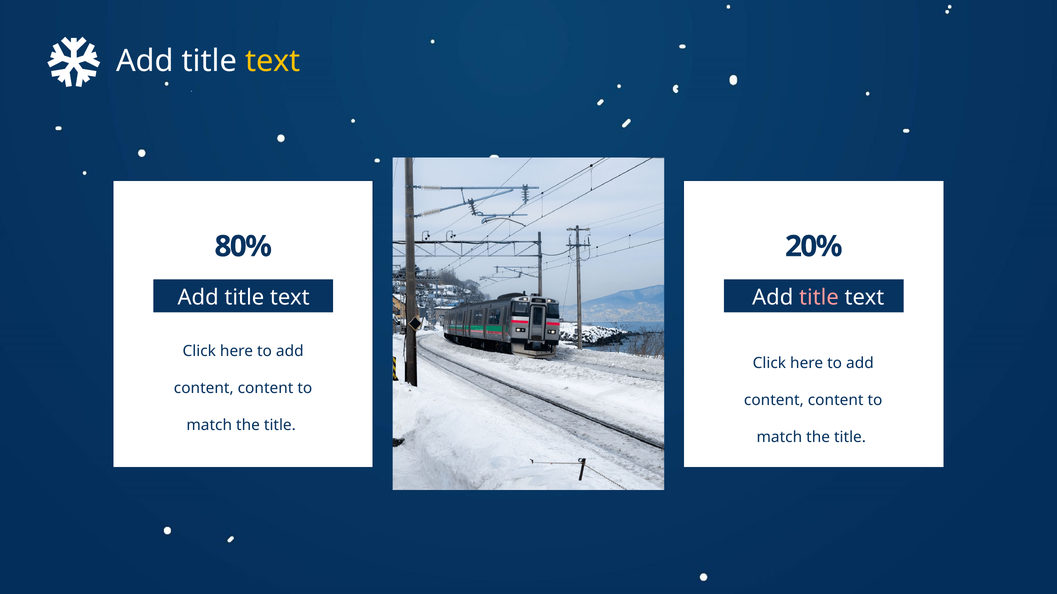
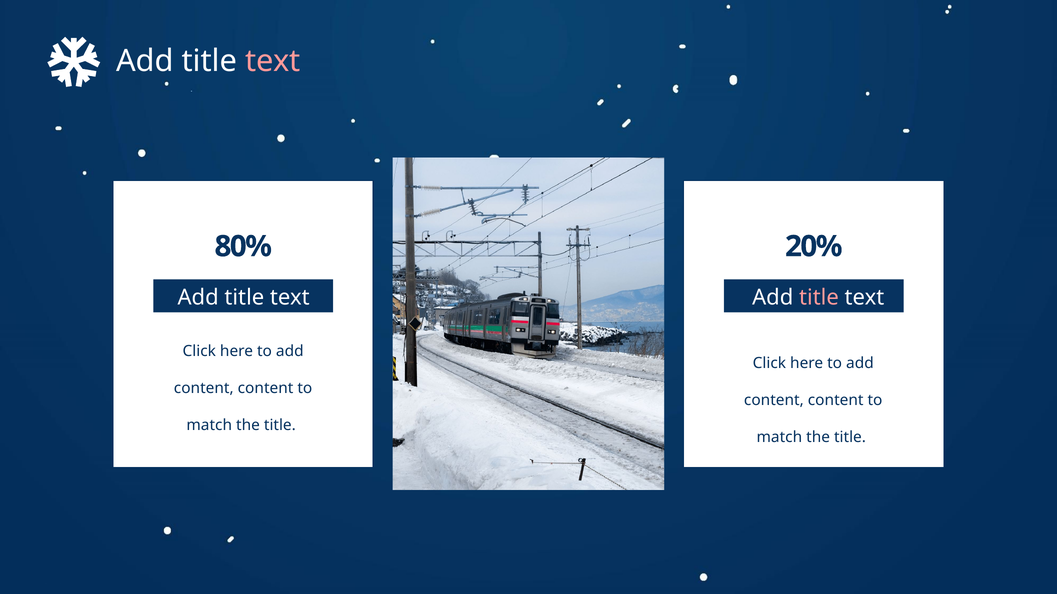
text at (273, 61) colour: yellow -> pink
